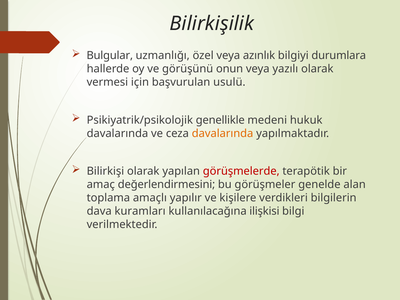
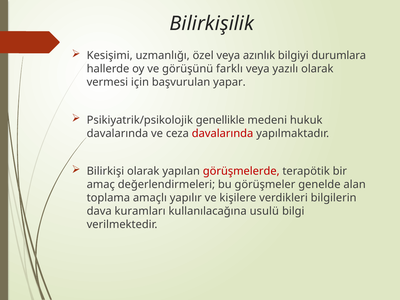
Bulgular: Bulgular -> Kesişimi
onun: onun -> farklı
usulü: usulü -> yapar
davalarında at (223, 133) colour: orange -> red
değerlendirmesini: değerlendirmesini -> değerlendirmeleri
ilişkisi: ilişkisi -> usulü
